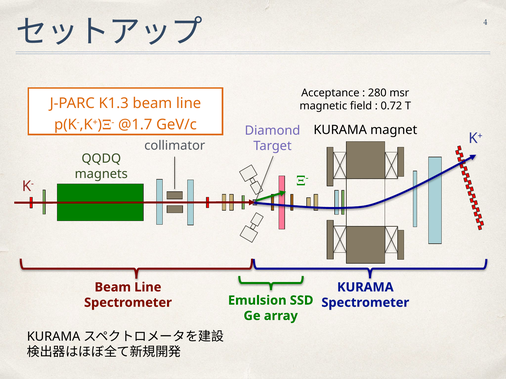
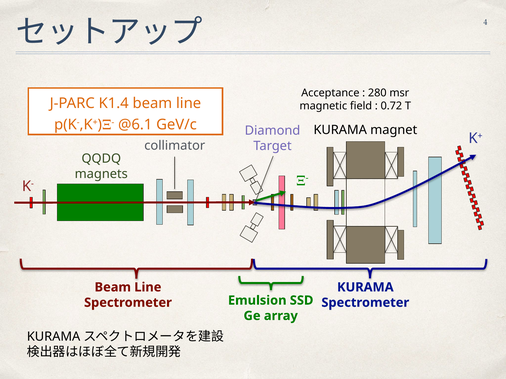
K1.3: K1.3 -> K1.4
@1.7: @1.7 -> @6.1
